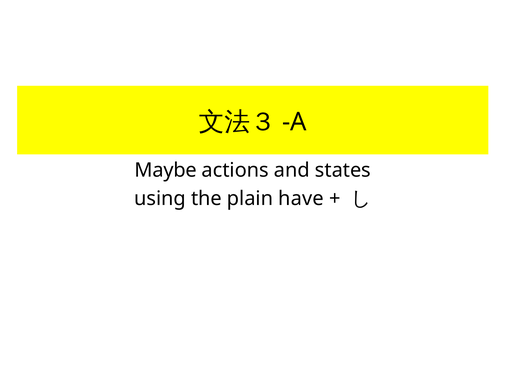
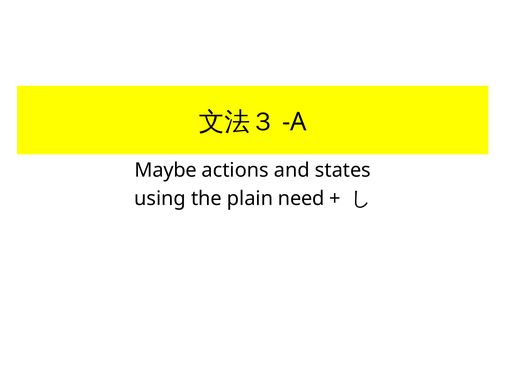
have: have -> need
